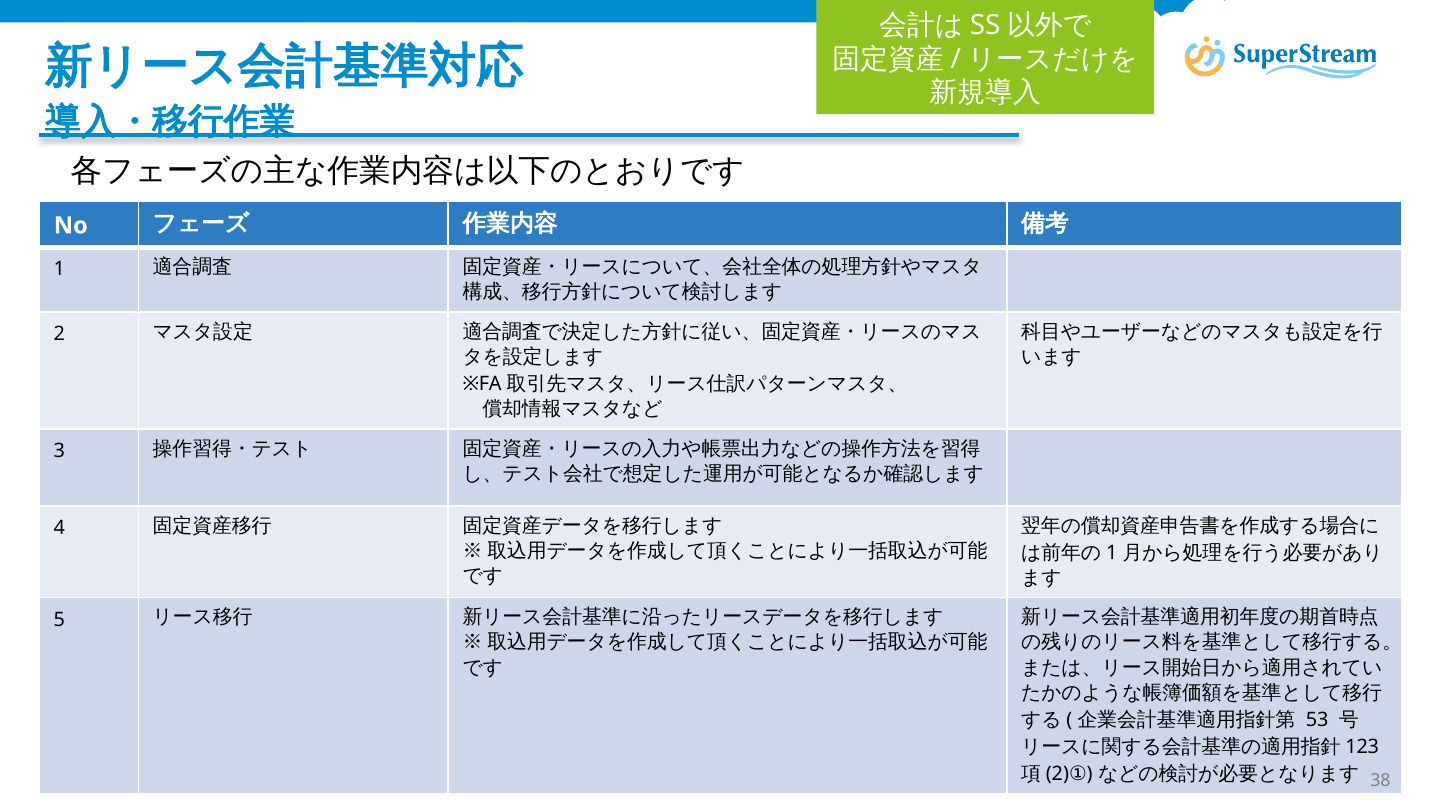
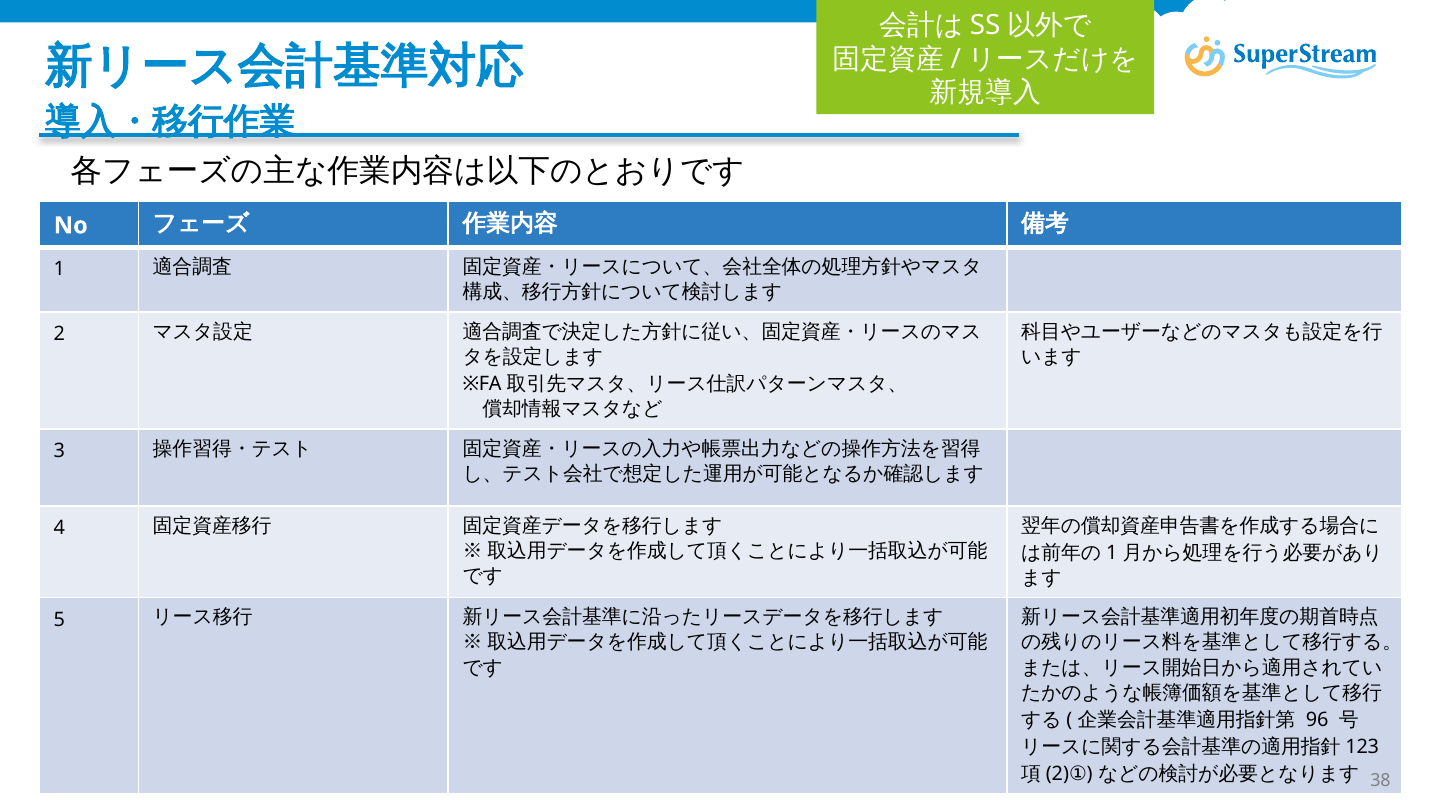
53: 53 -> 96
